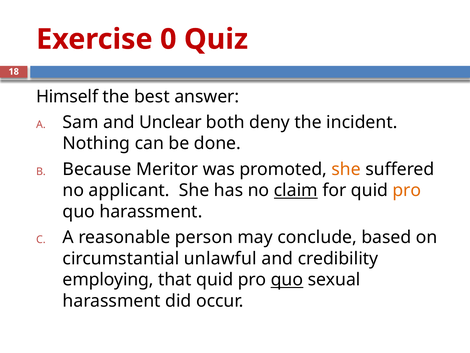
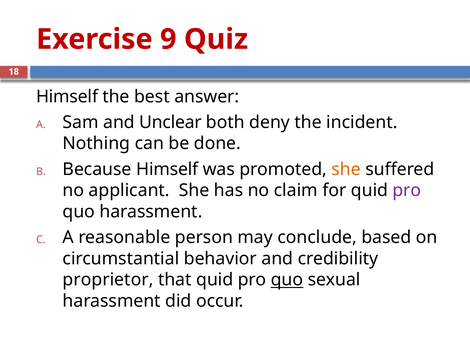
0: 0 -> 9
Because Meritor: Meritor -> Himself
claim underline: present -> none
pro at (407, 190) colour: orange -> purple
unlawful: unlawful -> behavior
employing: employing -> proprietor
